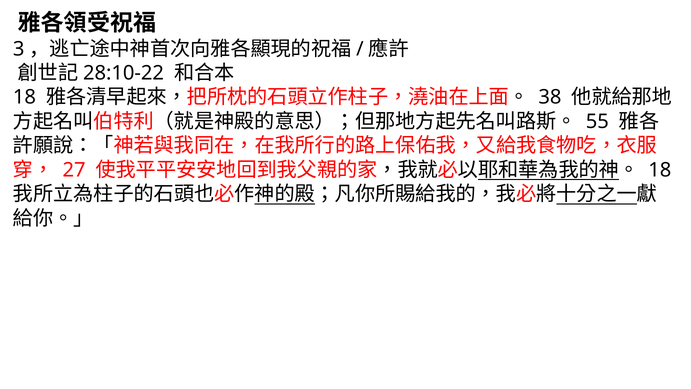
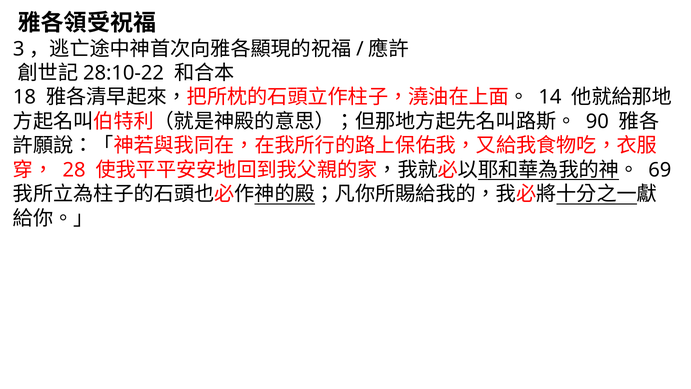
38: 38 -> 14
55: 55 -> 90
27: 27 -> 28
18 at (660, 170): 18 -> 69
